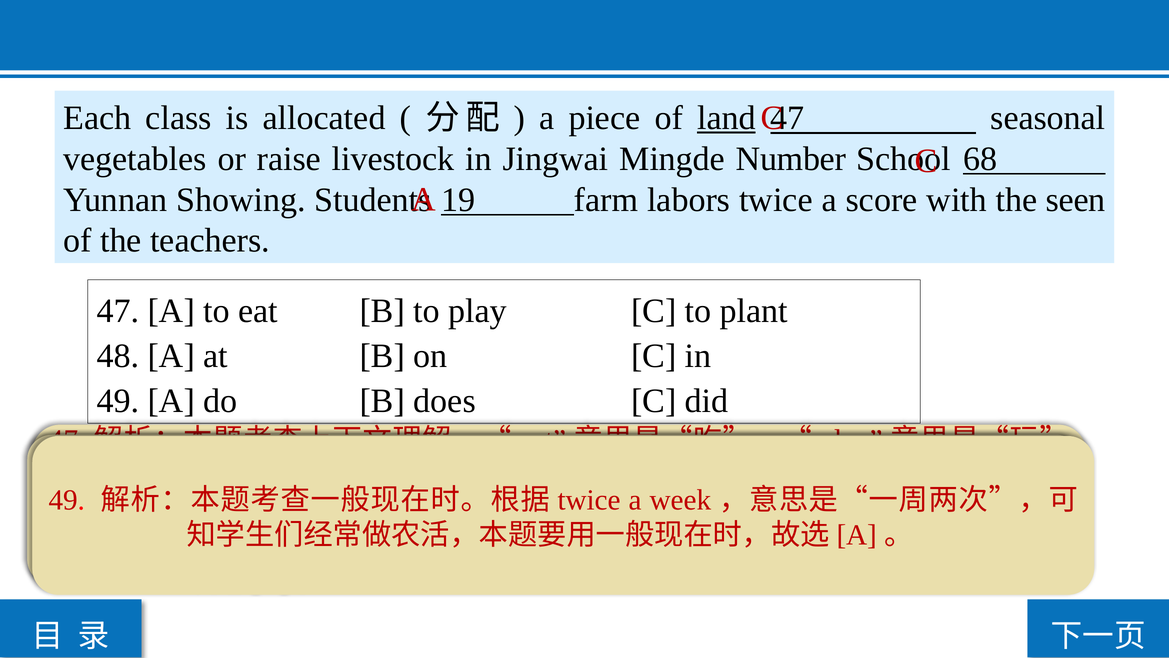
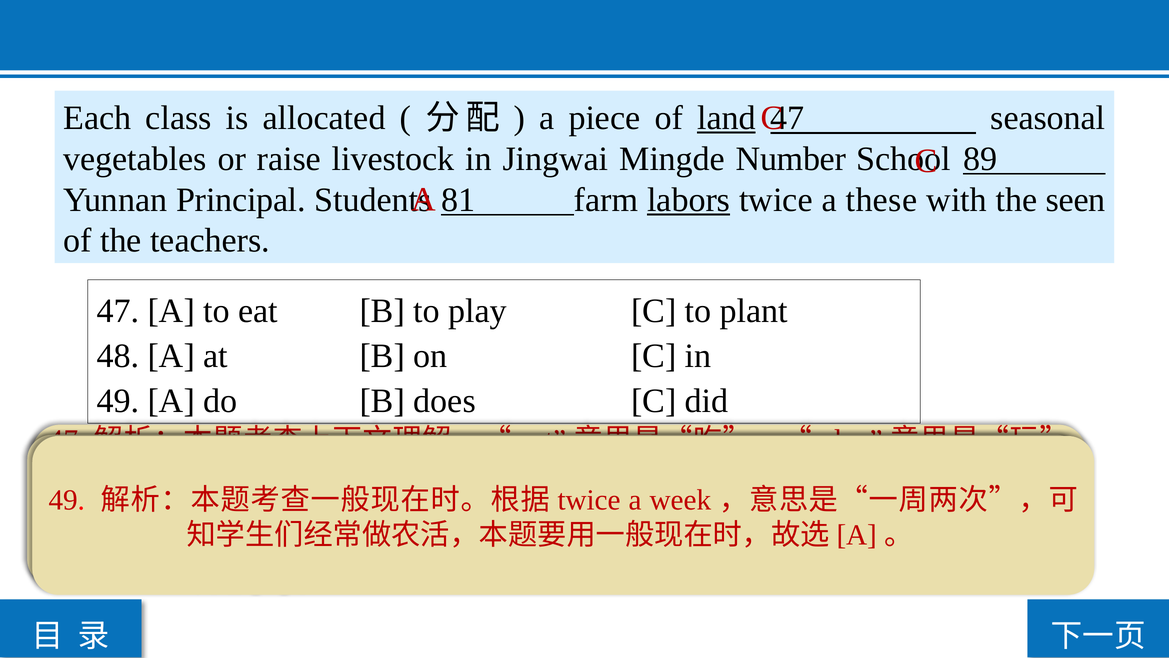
68: 68 -> 89
Showing: Showing -> Principal
19: 19 -> 81
labors at (689, 200) underline: none -> present
score: score -> these
